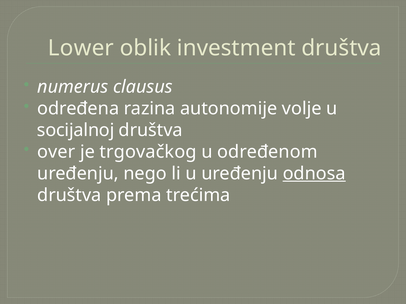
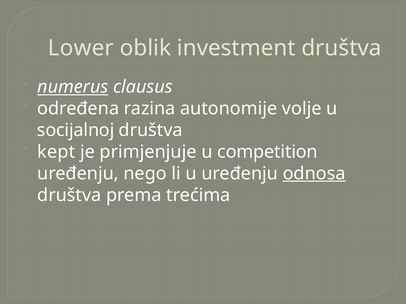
numerus underline: none -> present
over: over -> kept
trgovačkog: trgovačkog -> primjenjuje
određenom: određenom -> competition
